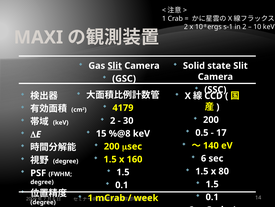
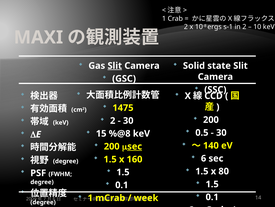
4179: 4179 -> 1475
17 at (221, 132): 17 -> 30
sec at (135, 146) underline: none -> present
